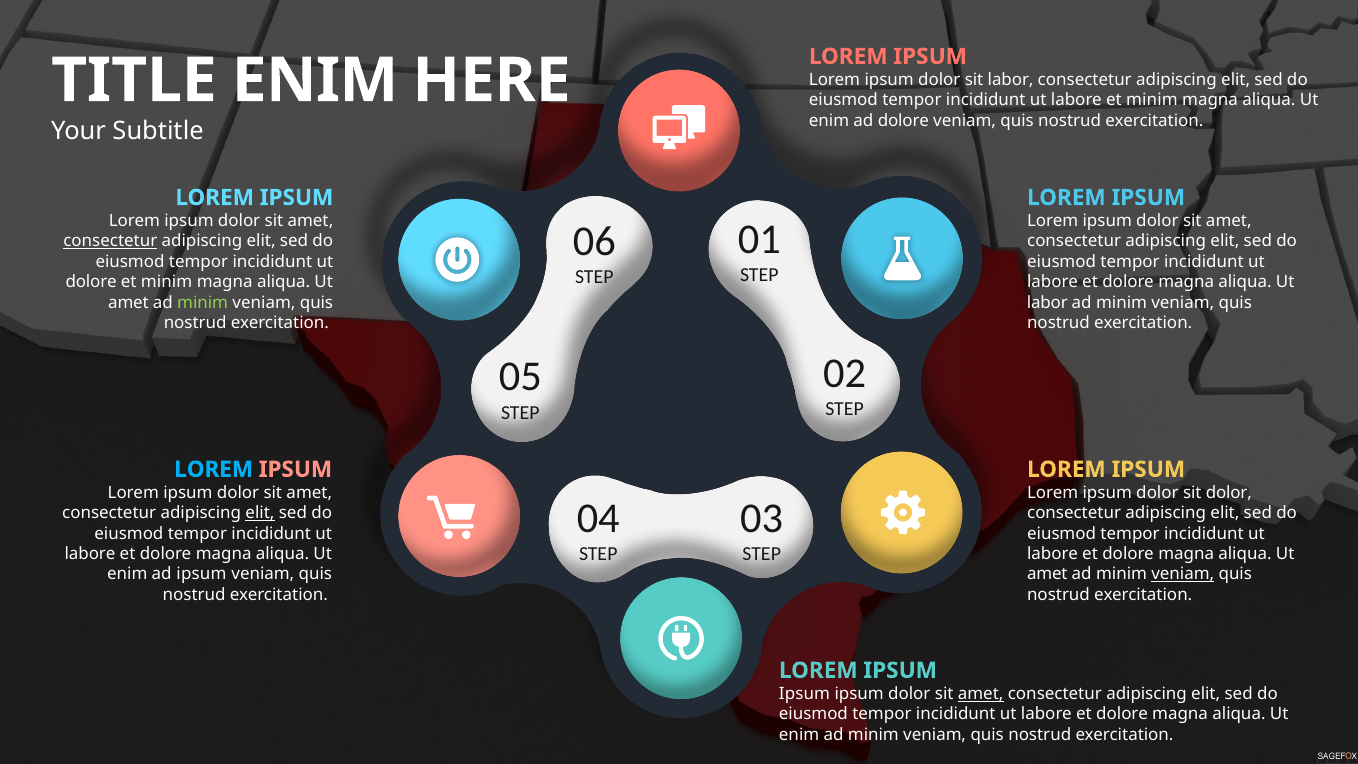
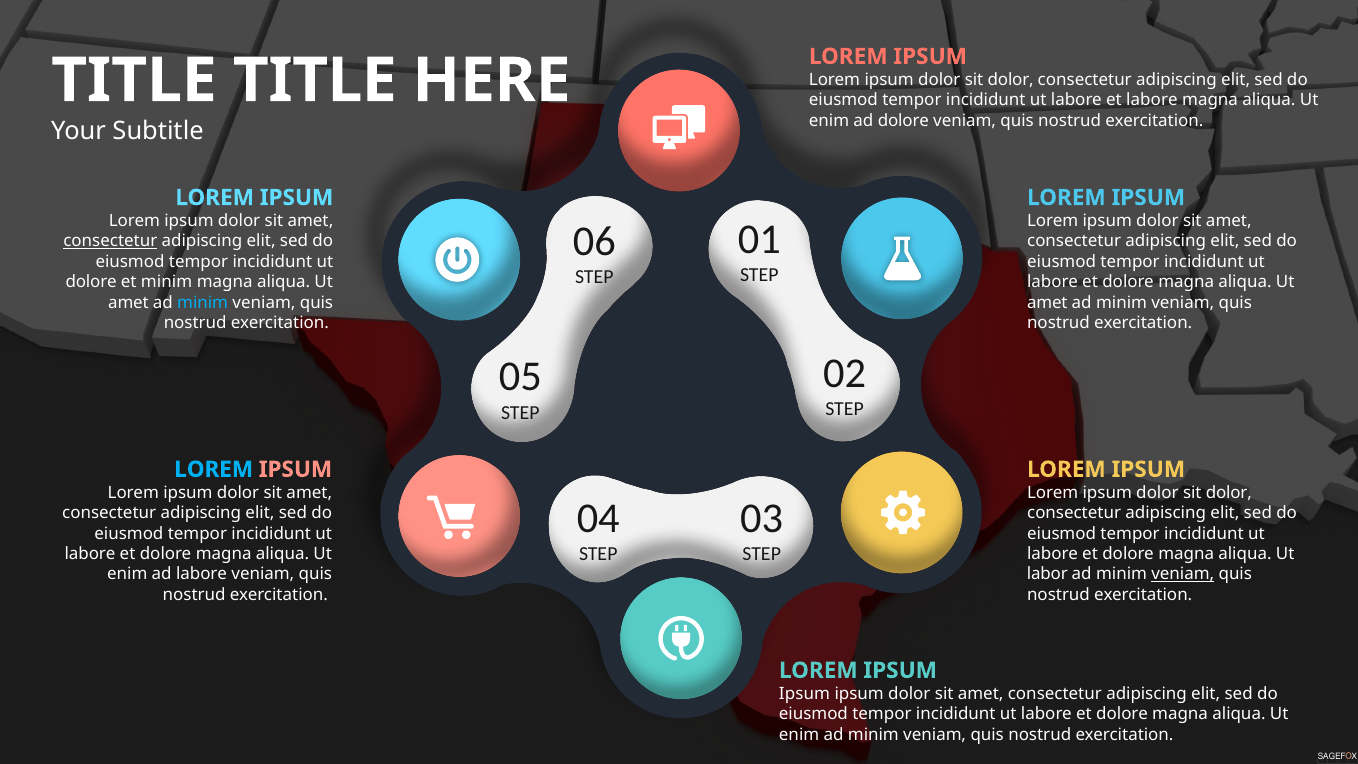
ENIM at (315, 81): ENIM -> TITLE
labor at (1011, 80): labor -> dolor
labore et minim: minim -> labore
minim at (203, 302) colour: light green -> light blue
labor at (1047, 302): labor -> amet
elit at (260, 513) underline: present -> none
ad ipsum: ipsum -> labore
amet at (1047, 574): amet -> labor
amet at (981, 694) underline: present -> none
